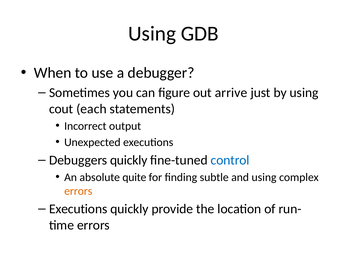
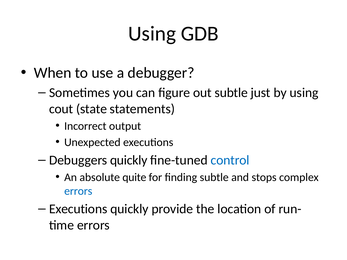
out arrive: arrive -> subtle
each: each -> state
and using: using -> stops
errors at (78, 191) colour: orange -> blue
